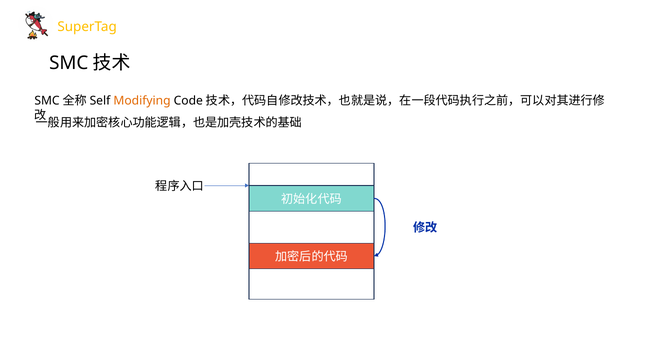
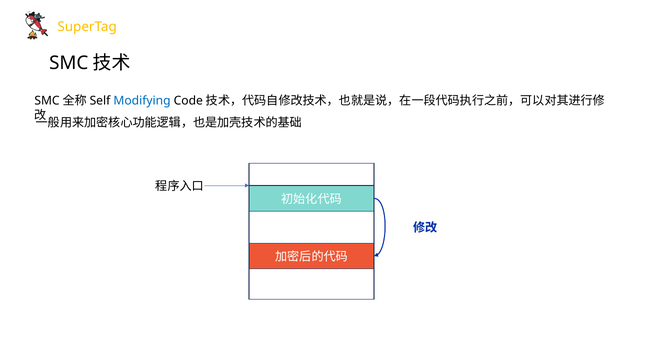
Modifying colour: orange -> blue
